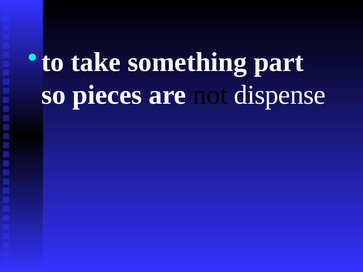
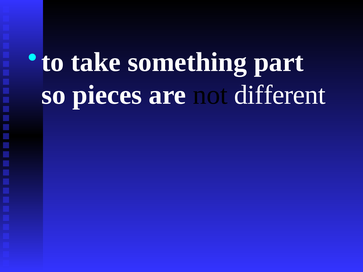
dispense: dispense -> different
